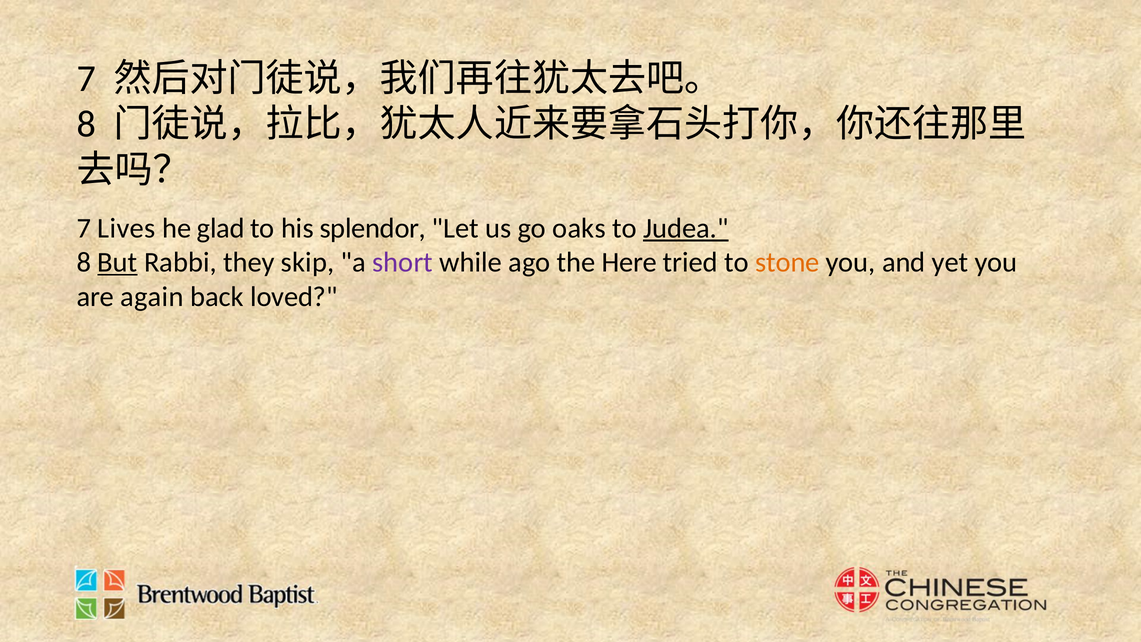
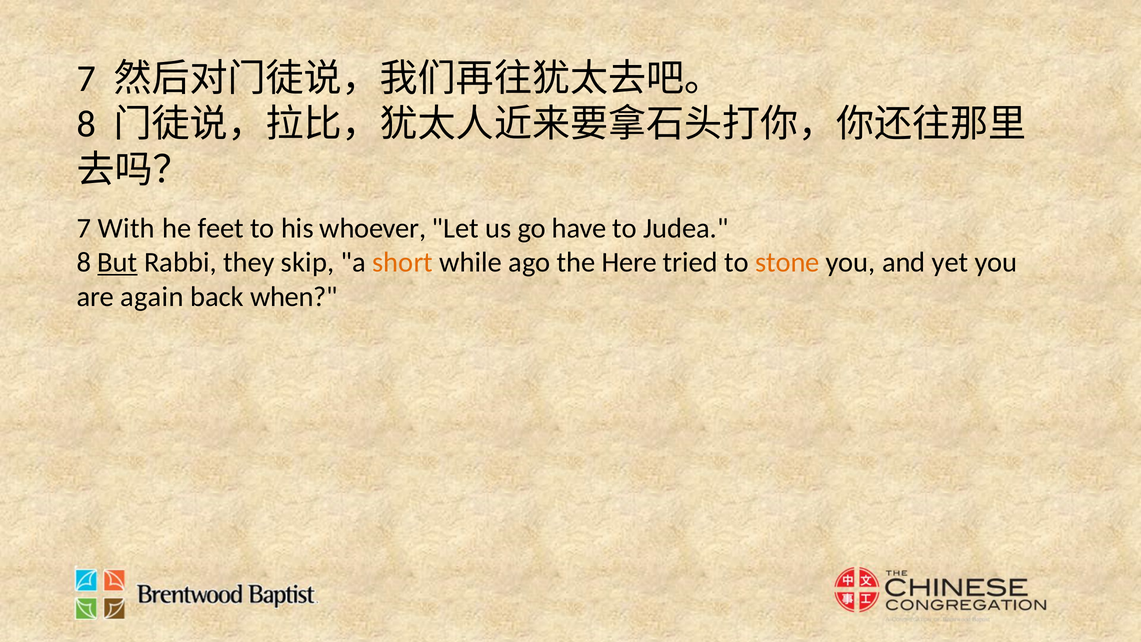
Lives: Lives -> With
glad: glad -> feet
splendor: splendor -> whoever
oaks: oaks -> have
Judea underline: present -> none
short colour: purple -> orange
loved: loved -> when
